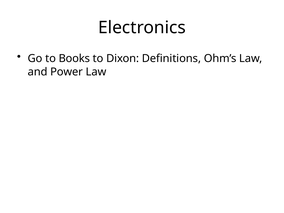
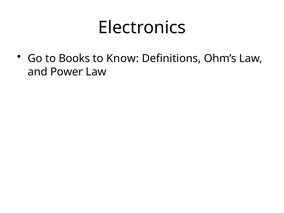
Dixon: Dixon -> Know
